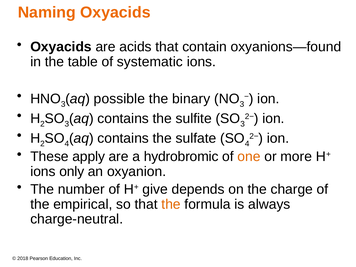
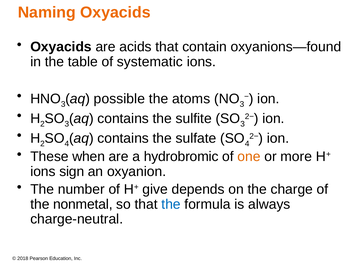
binary: binary -> atoms
apply: apply -> when
only: only -> sign
empirical: empirical -> nonmetal
the at (171, 204) colour: orange -> blue
